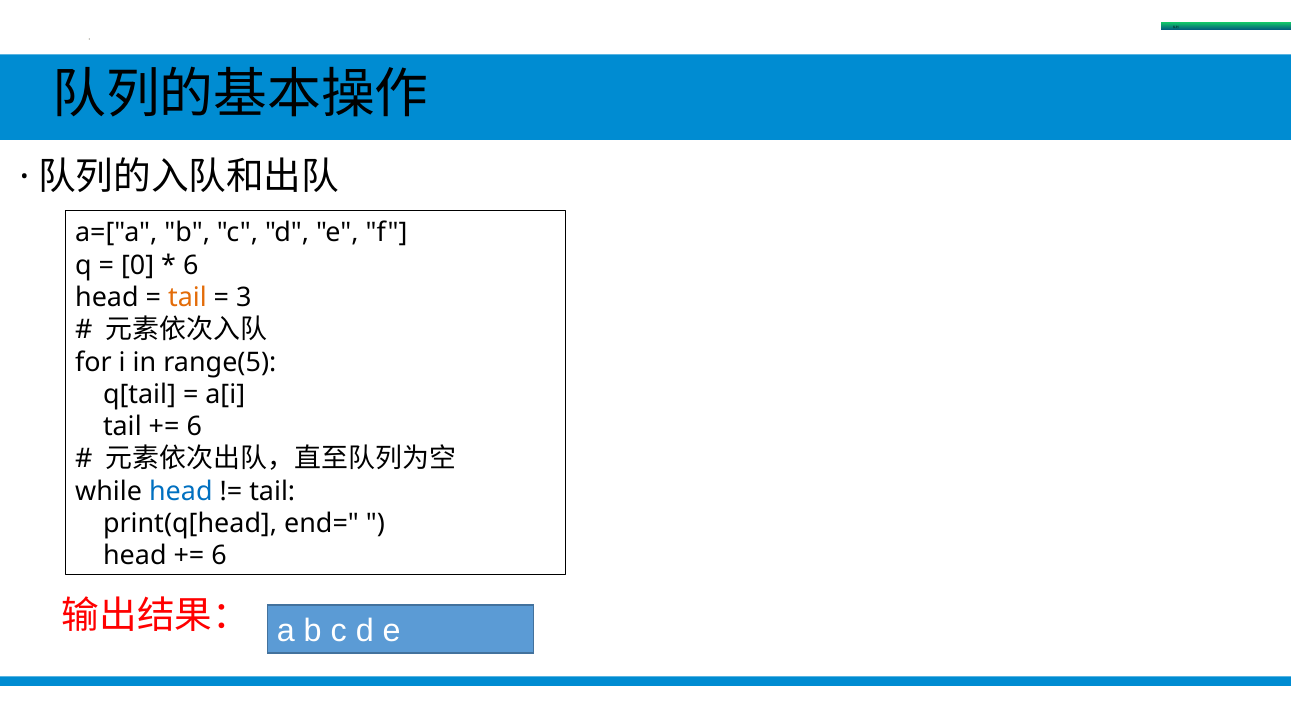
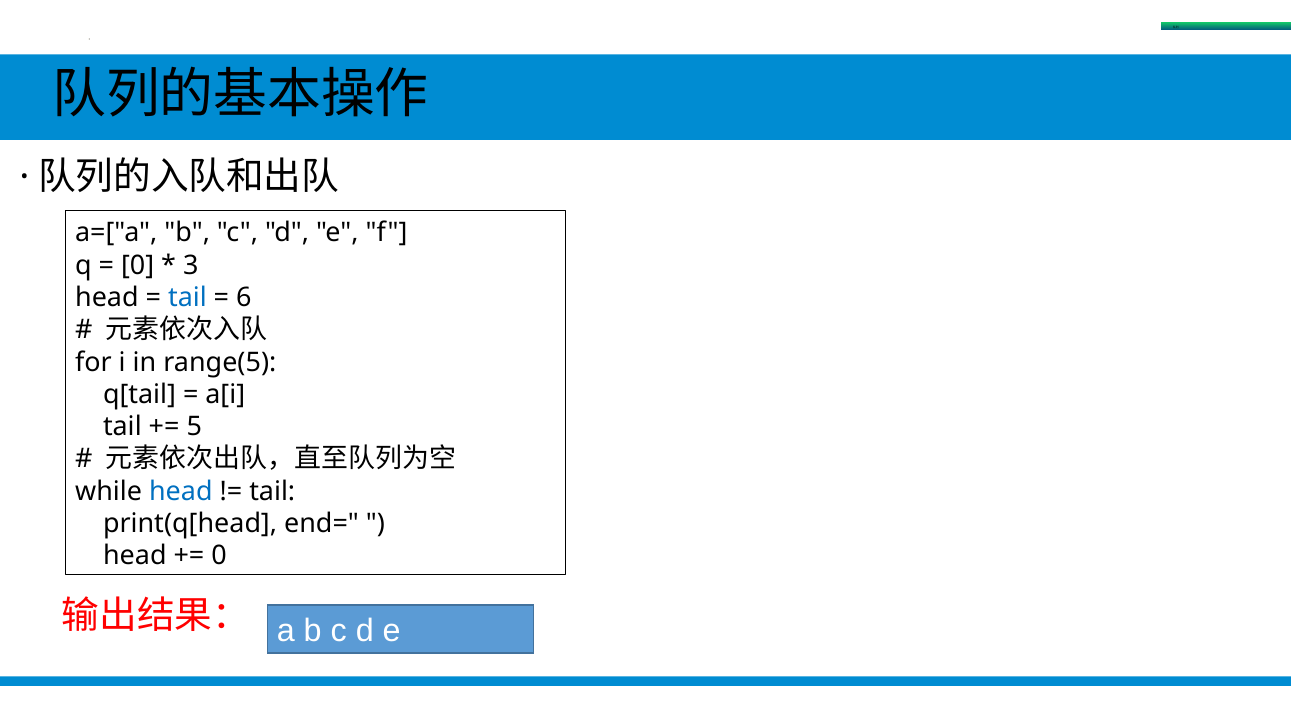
6 at (191, 265): 6 -> 3
tail at (187, 298) colour: orange -> blue
3: 3 -> 6
6 at (194, 427): 6 -> 5
6 at (219, 556): 6 -> 0
